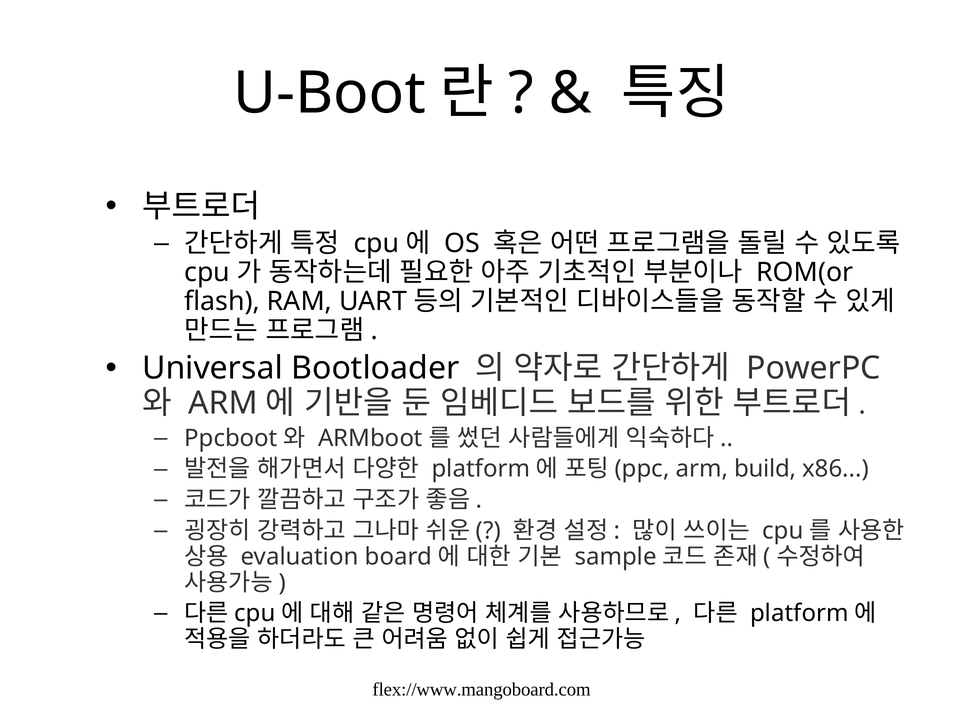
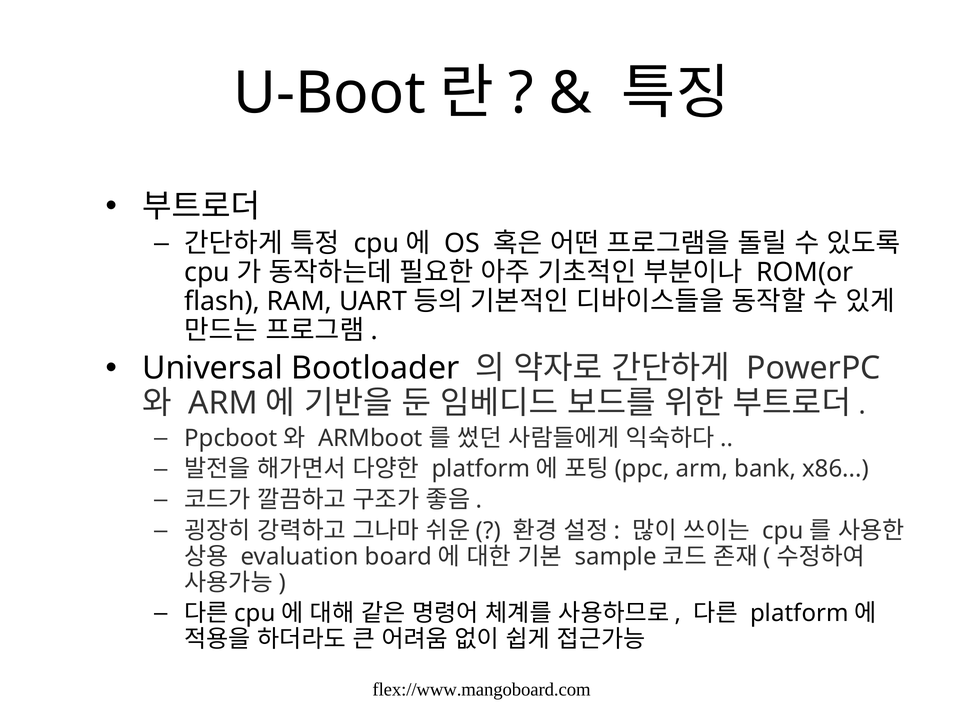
build: build -> bank
